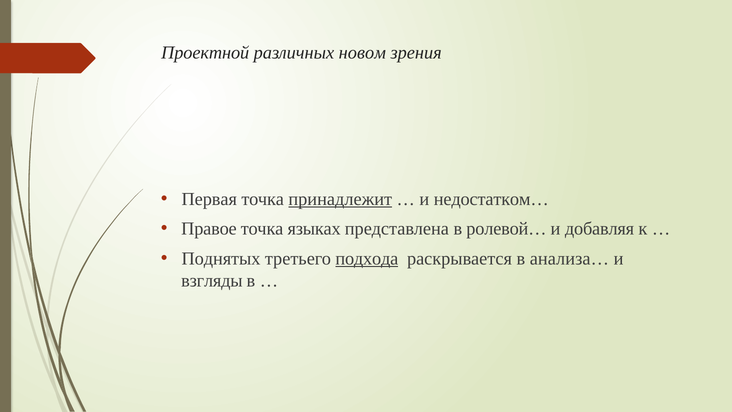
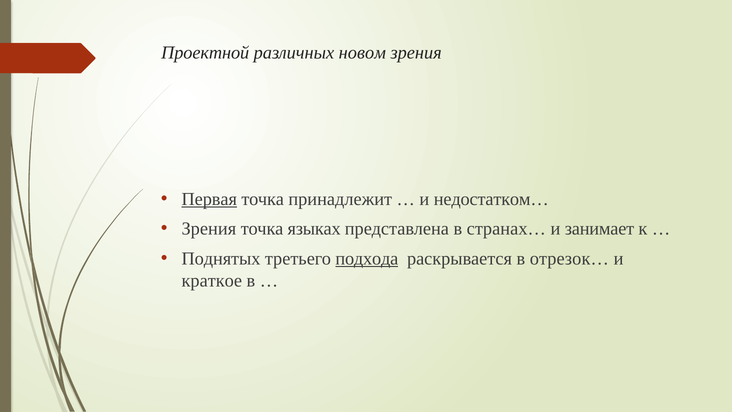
Первая underline: none -> present
принадлежит underline: present -> none
Правое at (209, 229): Правое -> Зрения
ролевой…: ролевой… -> странах…
добавляя: добавляя -> занимает
анализа…: анализа… -> отрезок…
взгляды: взгляды -> краткое
